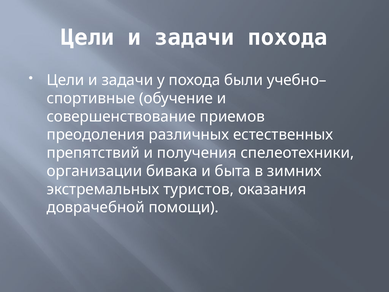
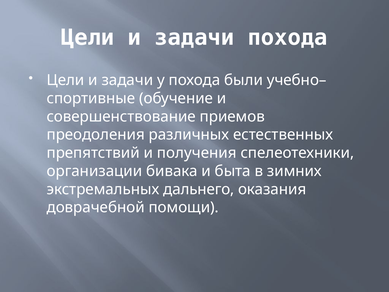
туристов: туристов -> дальнего
